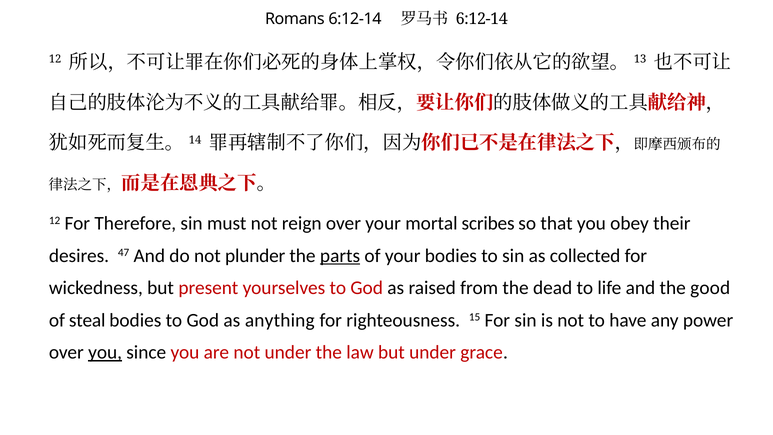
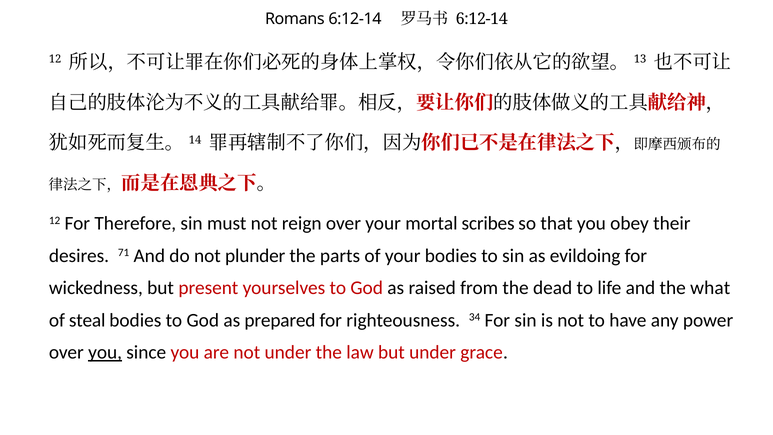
47: 47 -> 71
parts underline: present -> none
collected: collected -> evildoing
good: good -> what
anything: anything -> prepared
15: 15 -> 34
